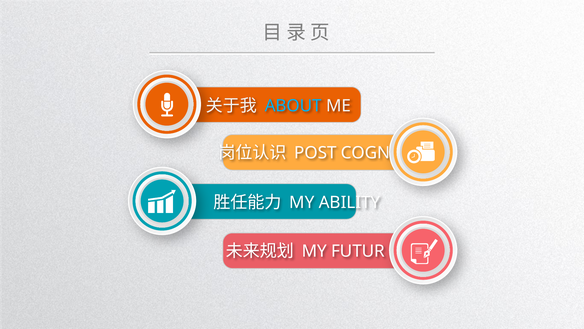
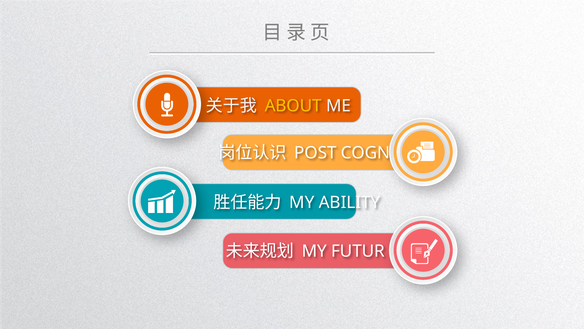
ABOUT colour: light blue -> yellow
